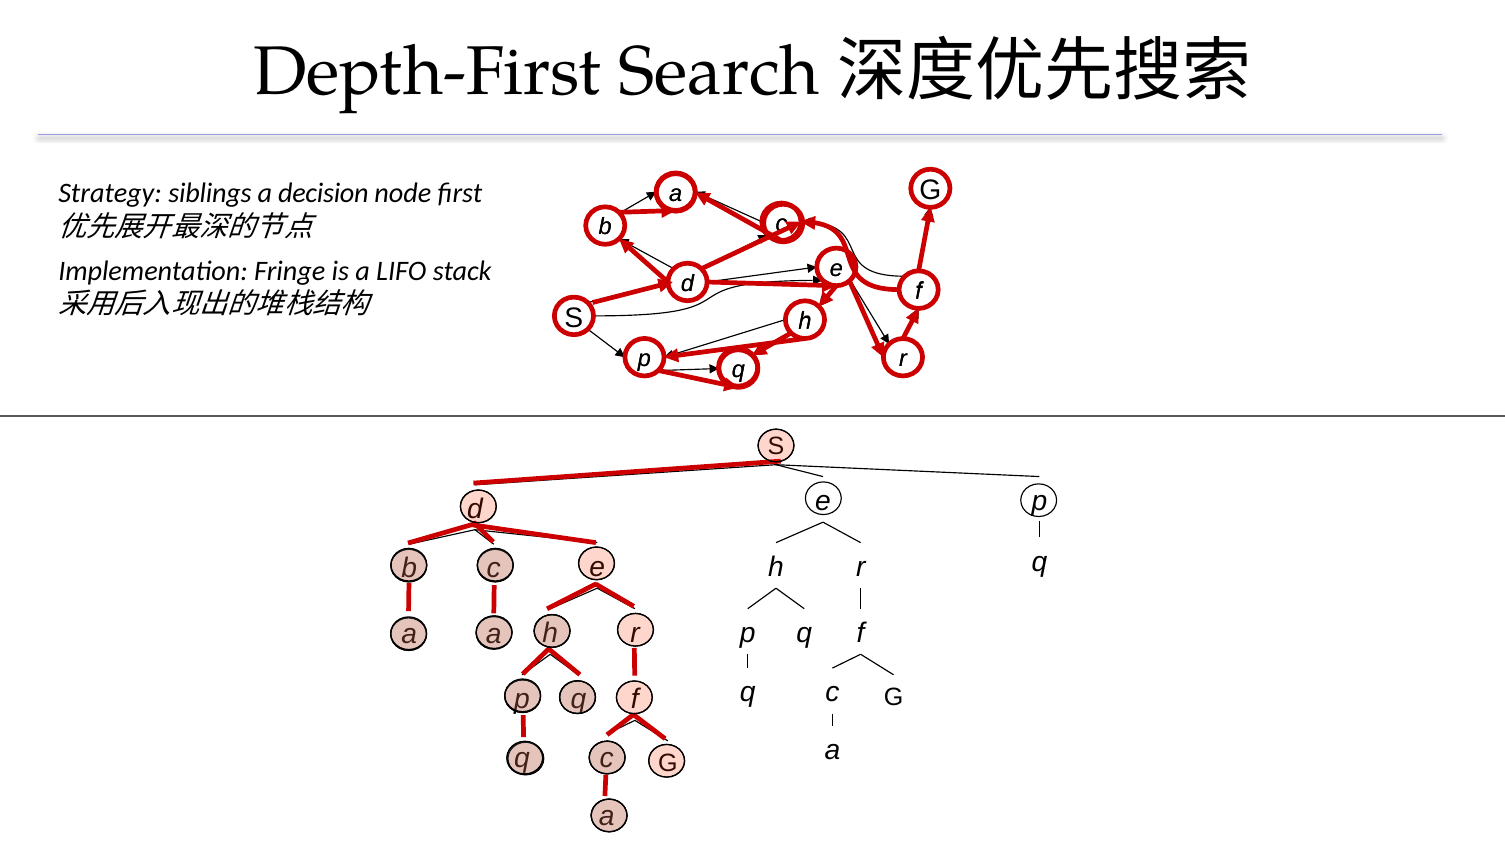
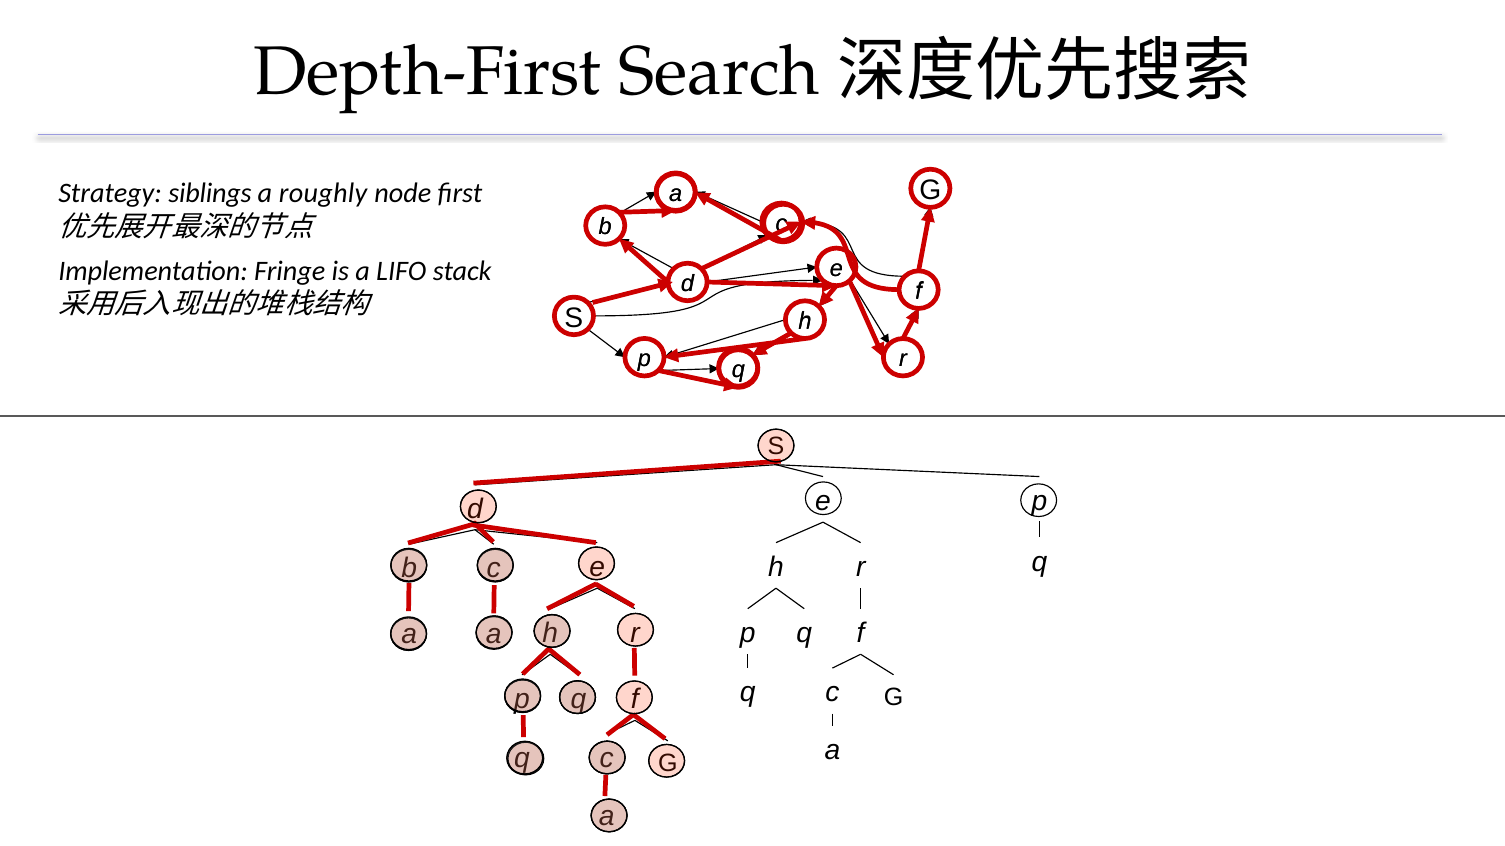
decision: decision -> roughly
